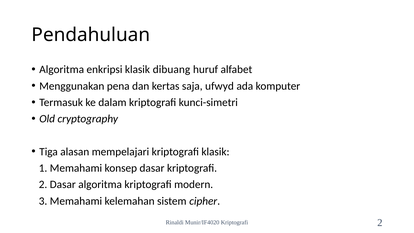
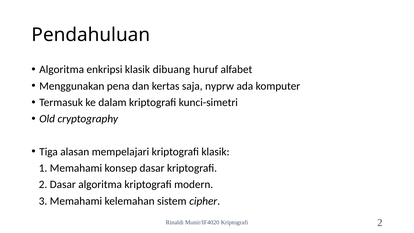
ufwyd: ufwyd -> nyprw
